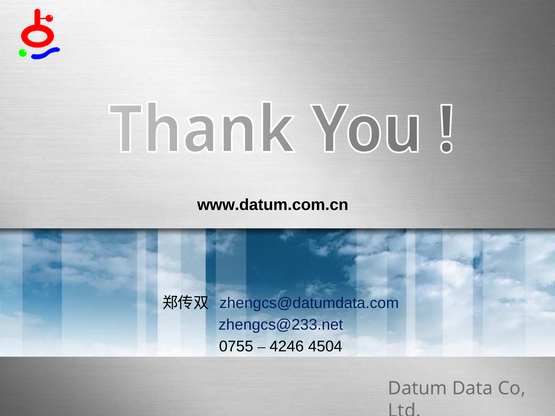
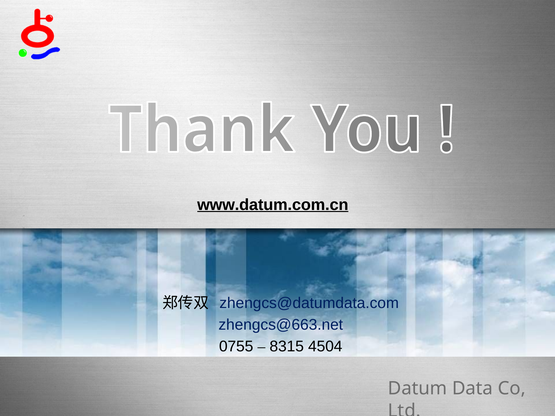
www.datum.com.cn underline: none -> present
zhengcs@233.net: zhengcs@233.net -> zhengcs@663.net
4246: 4246 -> 8315
